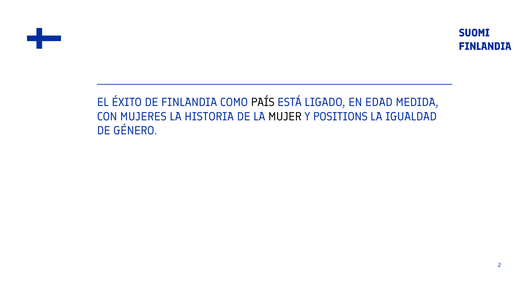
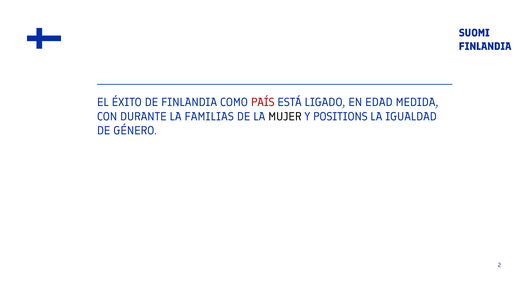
PAÍS colour: black -> red
MUJERES: MUJERES -> DURANTE
HISTORIA: HISTORIA -> FAMILIAS
